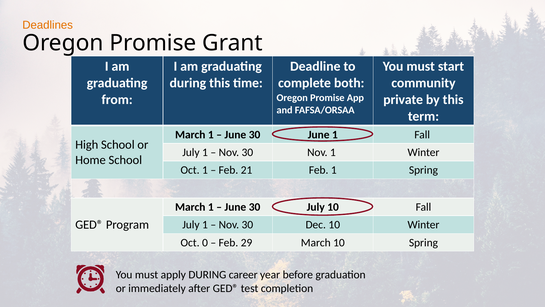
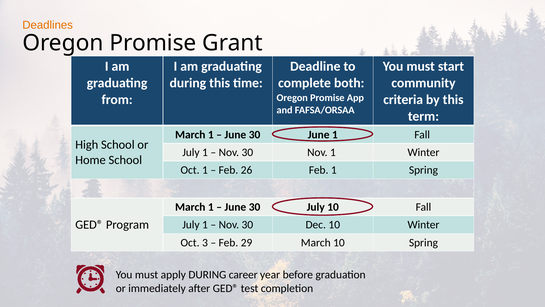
private: private -> criteria
21: 21 -> 26
0: 0 -> 3
